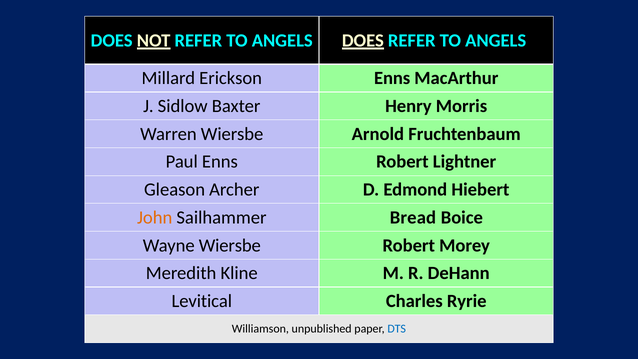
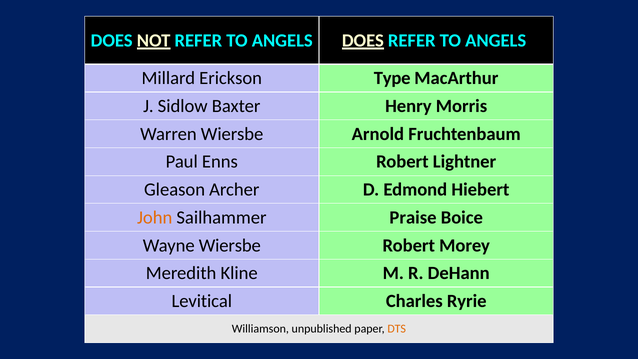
Erickson Enns: Enns -> Type
Bread: Bread -> Praise
DTS colour: blue -> orange
